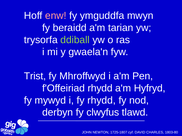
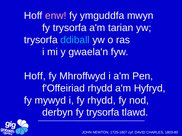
beraidd at (70, 28): beraidd -> trysorfa
ddiball colour: light green -> light blue
Trist at (35, 76): Trist -> Hoff
derbyn fy clwyfus: clwyfus -> trysorfa
